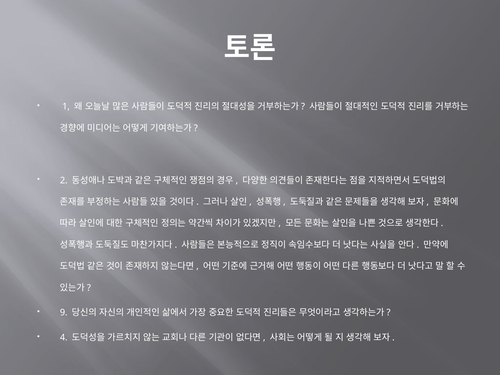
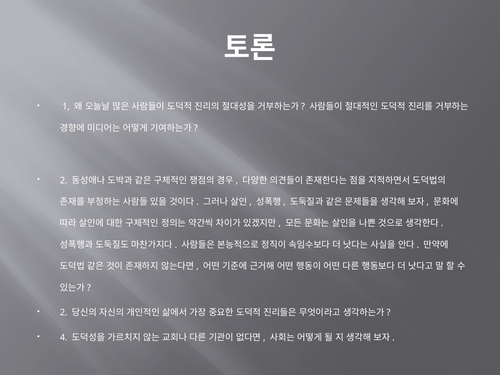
9 at (64, 313): 9 -> 2
